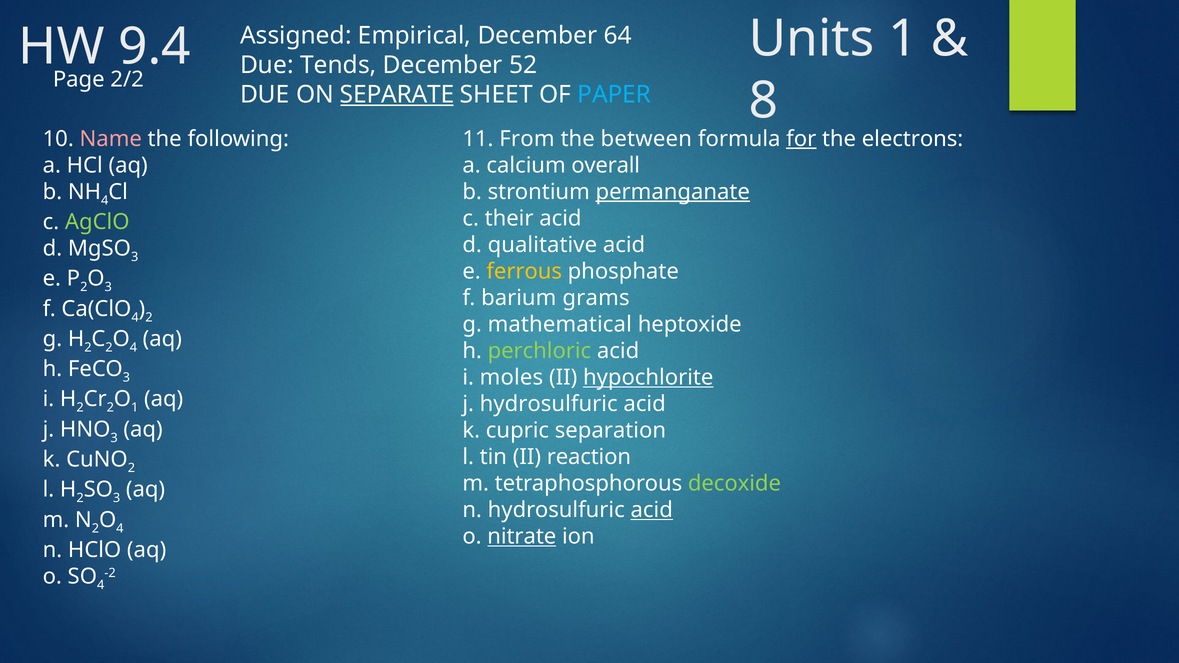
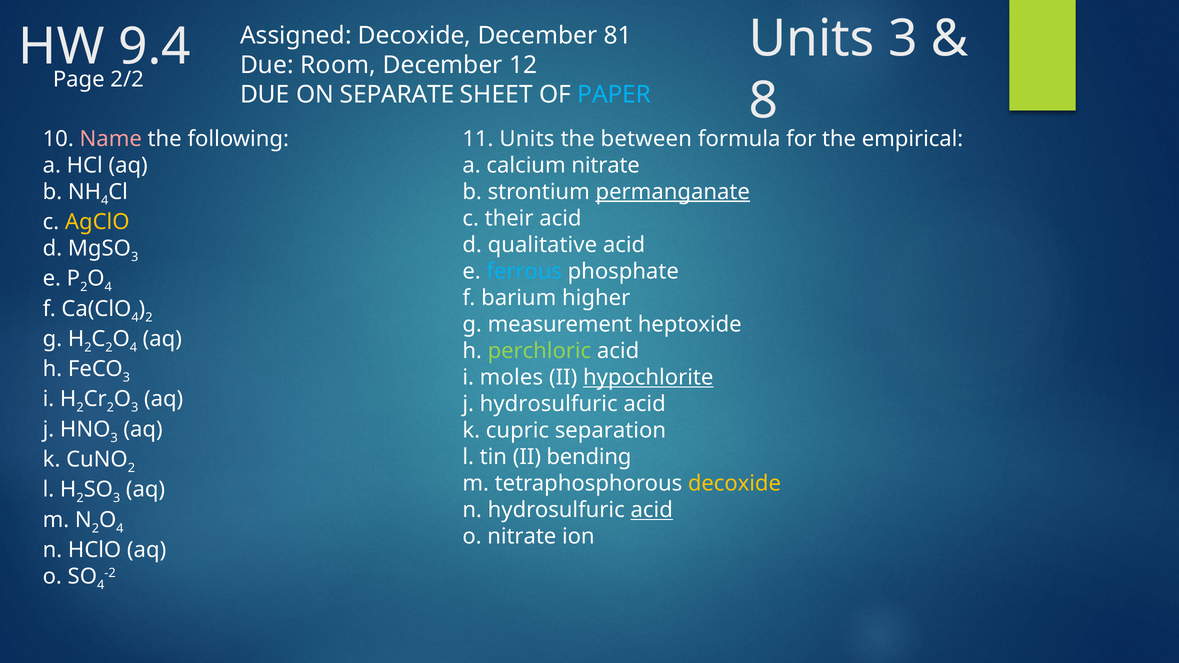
Units 1: 1 -> 3
Assigned Empirical: Empirical -> Decoxide
64: 64 -> 81
Tends: Tends -> Room
52: 52 -> 12
SEPARATE underline: present -> none
11 From: From -> Units
for underline: present -> none
electrons: electrons -> empirical
calcium overall: overall -> nitrate
AgClO colour: light green -> yellow
ferrous colour: yellow -> light blue
3 at (108, 287): 3 -> 4
grams: grams -> higher
mathematical: mathematical -> measurement
O 1: 1 -> 3
reaction: reaction -> bending
decoxide at (734, 484) colour: light green -> yellow
nitrate at (522, 537) underline: present -> none
